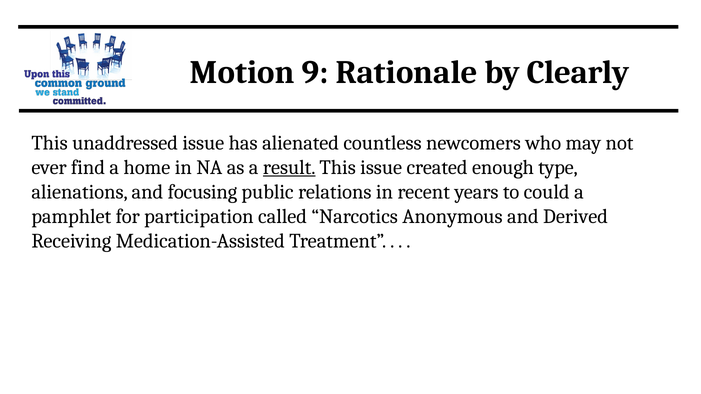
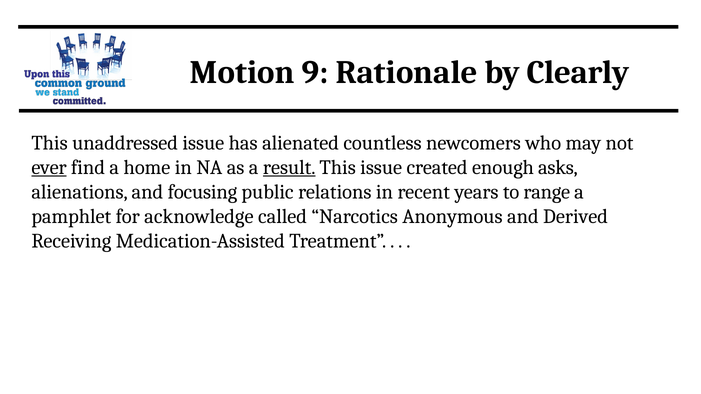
ever underline: none -> present
type: type -> asks
could: could -> range
participation: participation -> acknowledge
